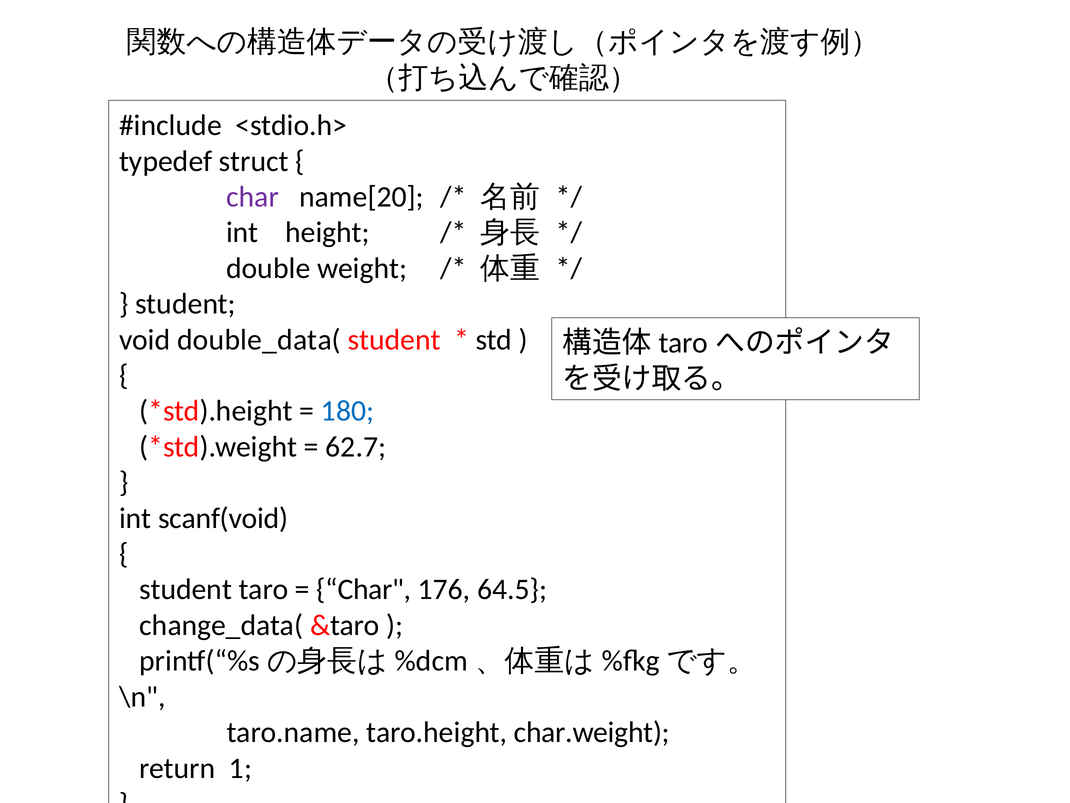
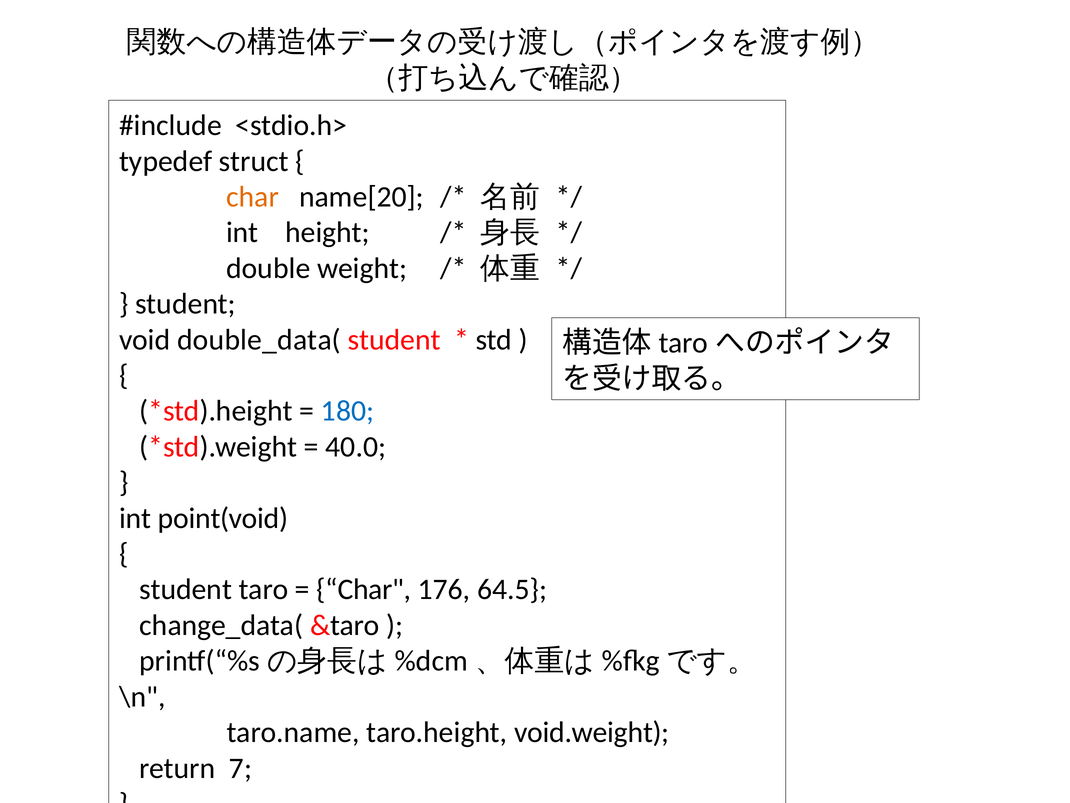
char at (253, 197) colour: purple -> orange
62.7: 62.7 -> 40.0
scanf(void: scanf(void -> point(void
char.weight: char.weight -> void.weight
1: 1 -> 7
